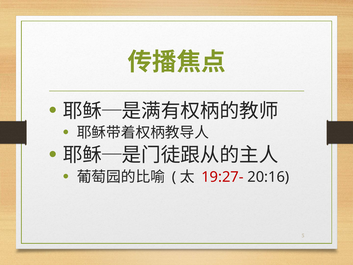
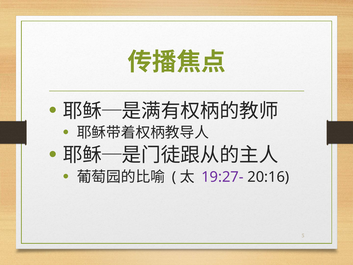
19:27- colour: red -> purple
